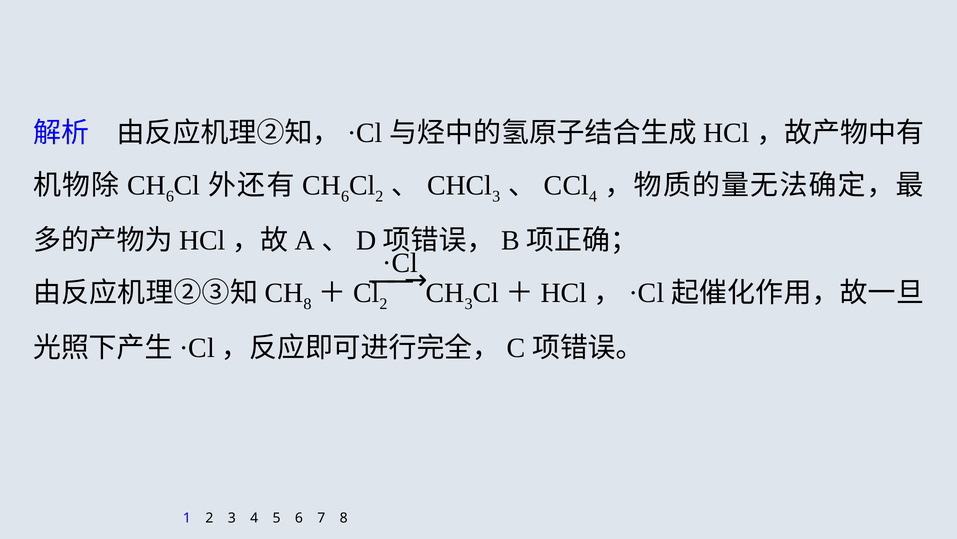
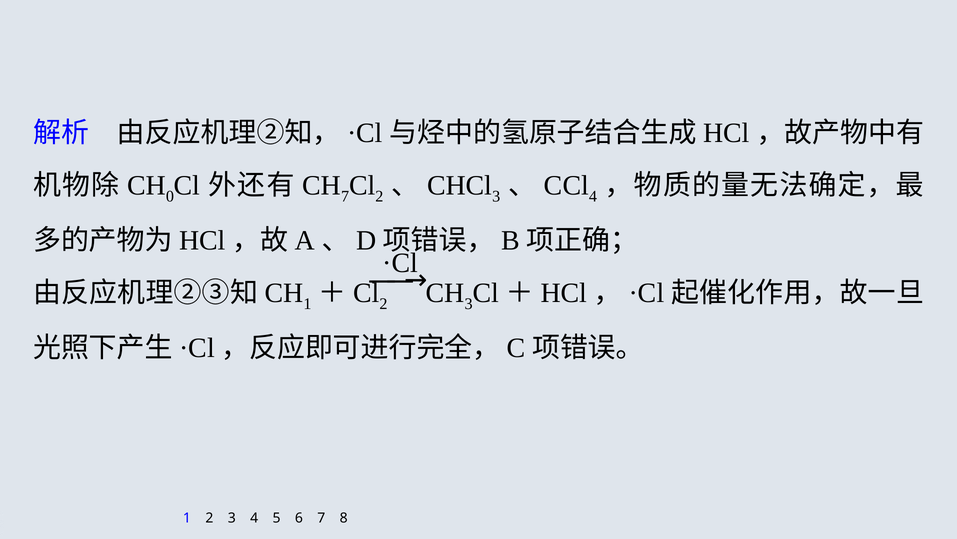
6 at (170, 196): 6 -> 0
6 at (345, 196): 6 -> 7
8 at (307, 304): 8 -> 1
